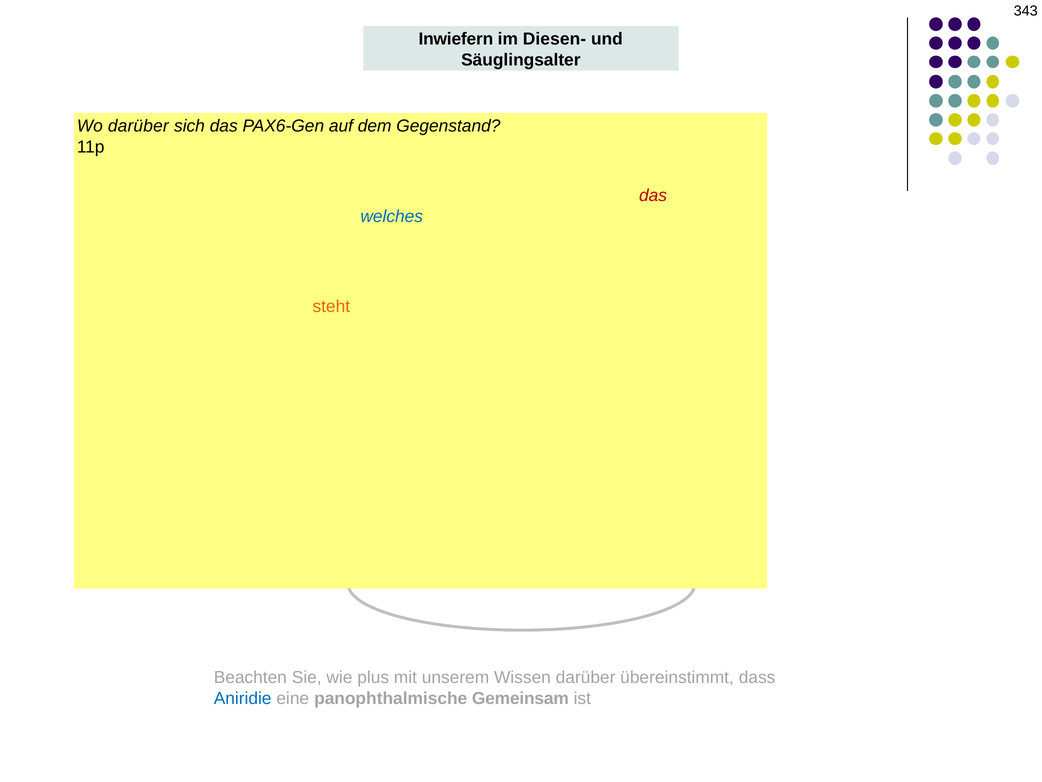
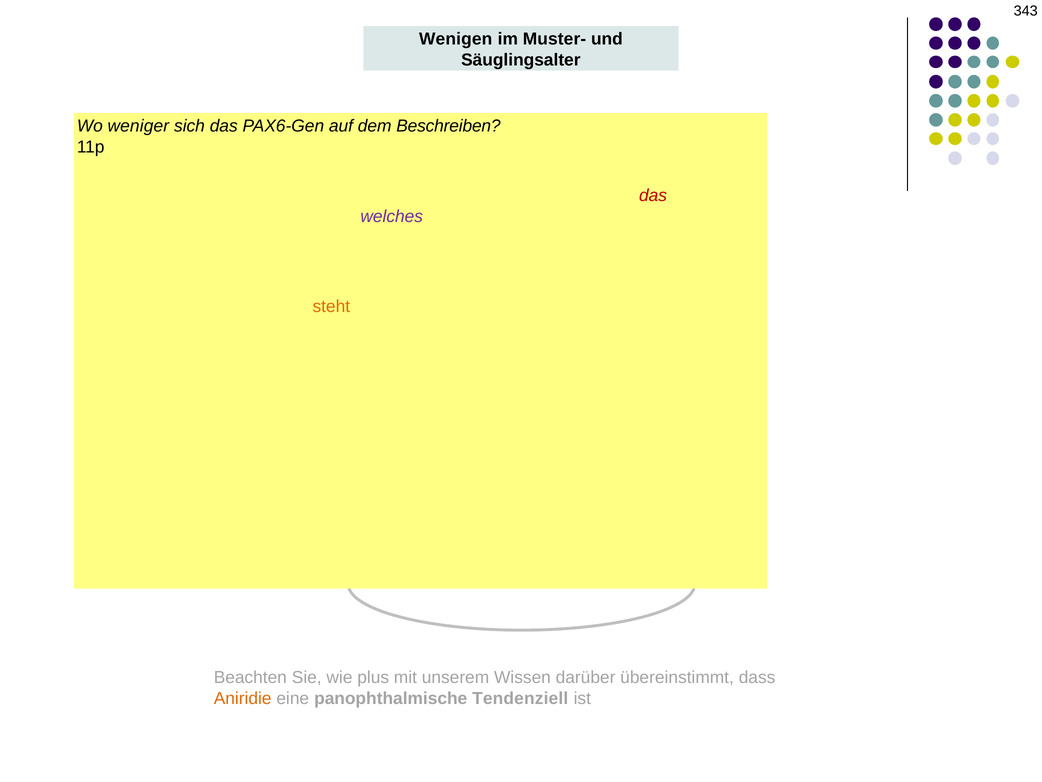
Inwiefern: Inwiefern -> Wenigen
Diesen-: Diesen- -> Muster-
Wo darüber: darüber -> weniger
Gegenstand: Gegenstand -> Beschreiben
welches colour: blue -> purple
Aniridie at (243, 698) colour: blue -> orange
Gemeinsam: Gemeinsam -> Tendenziell
